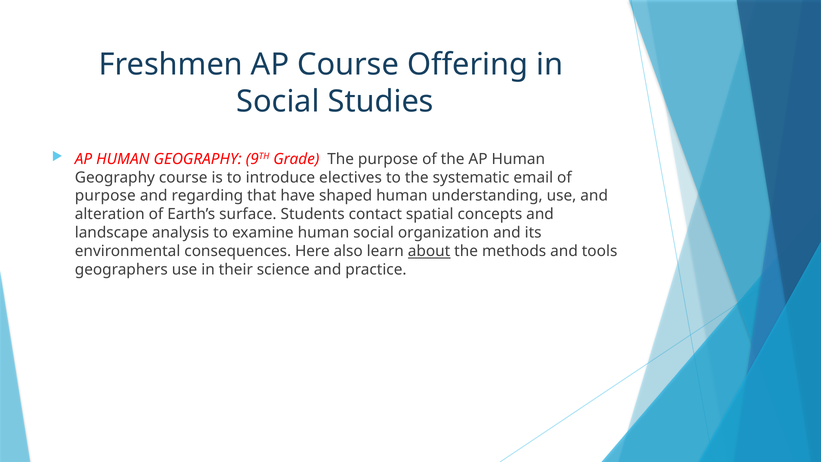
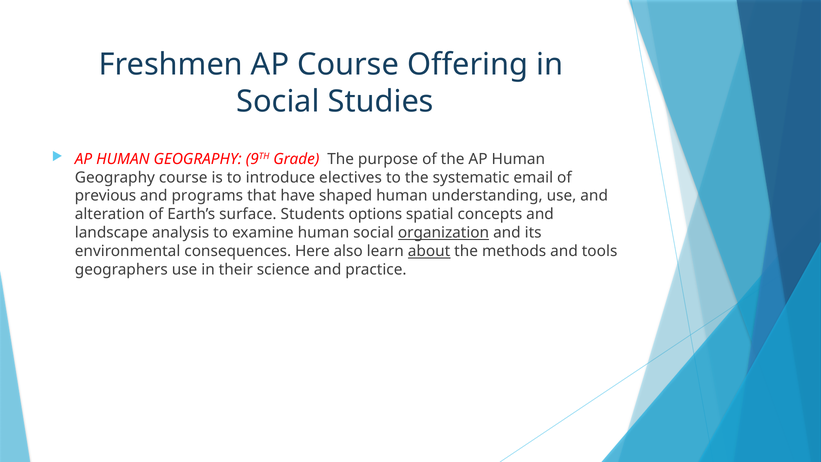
purpose at (105, 196): purpose -> previous
regarding: regarding -> programs
contact: contact -> options
organization underline: none -> present
